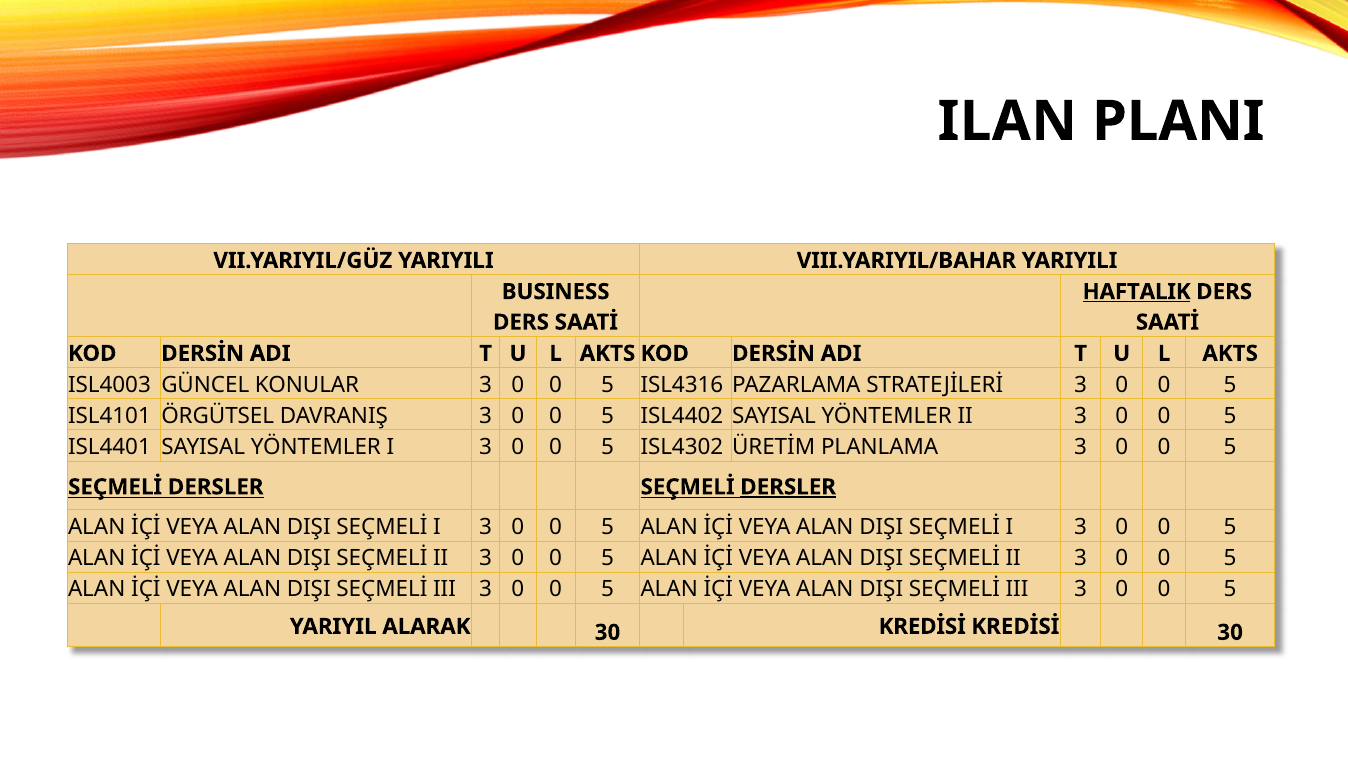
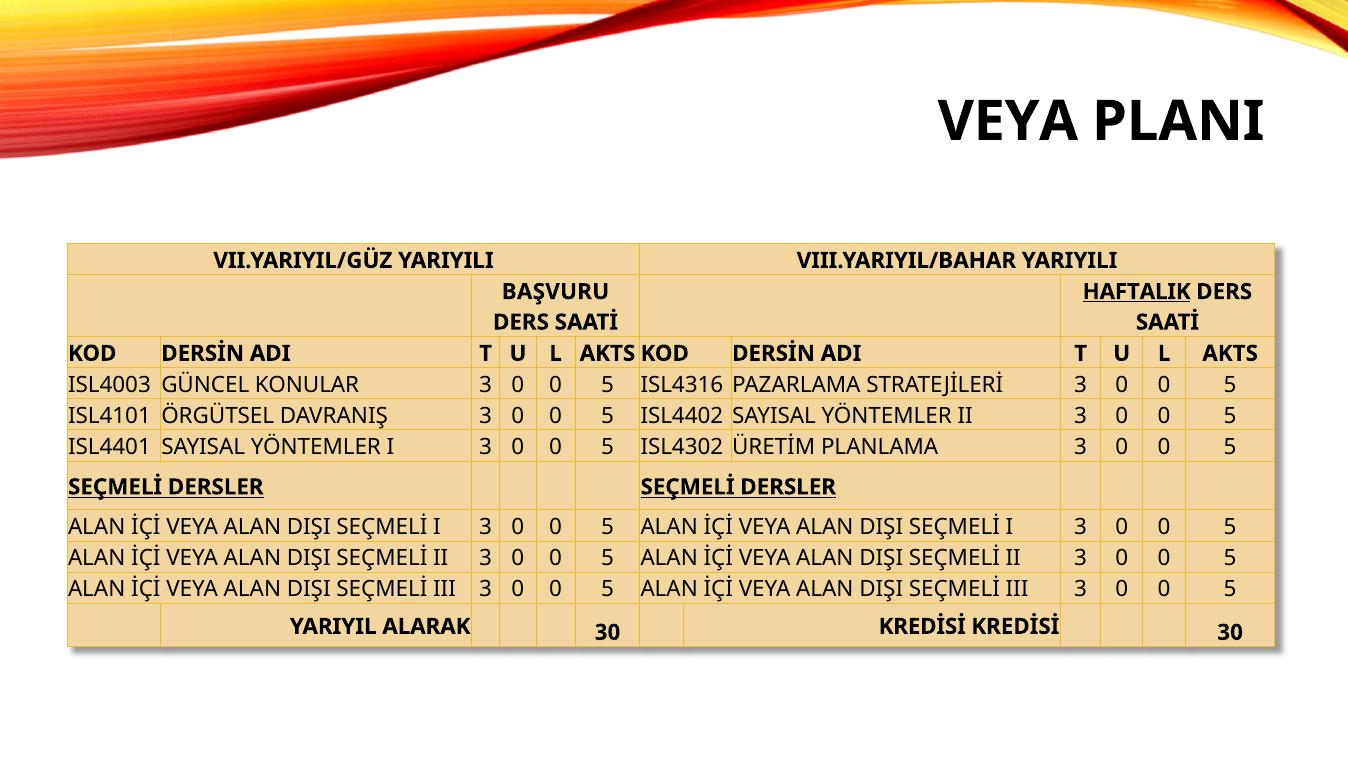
ILAN at (1007, 121): ILAN -> VEYA
BUSINESS: BUSINESS -> BAŞVURU
DERSLER at (788, 487) underline: present -> none
